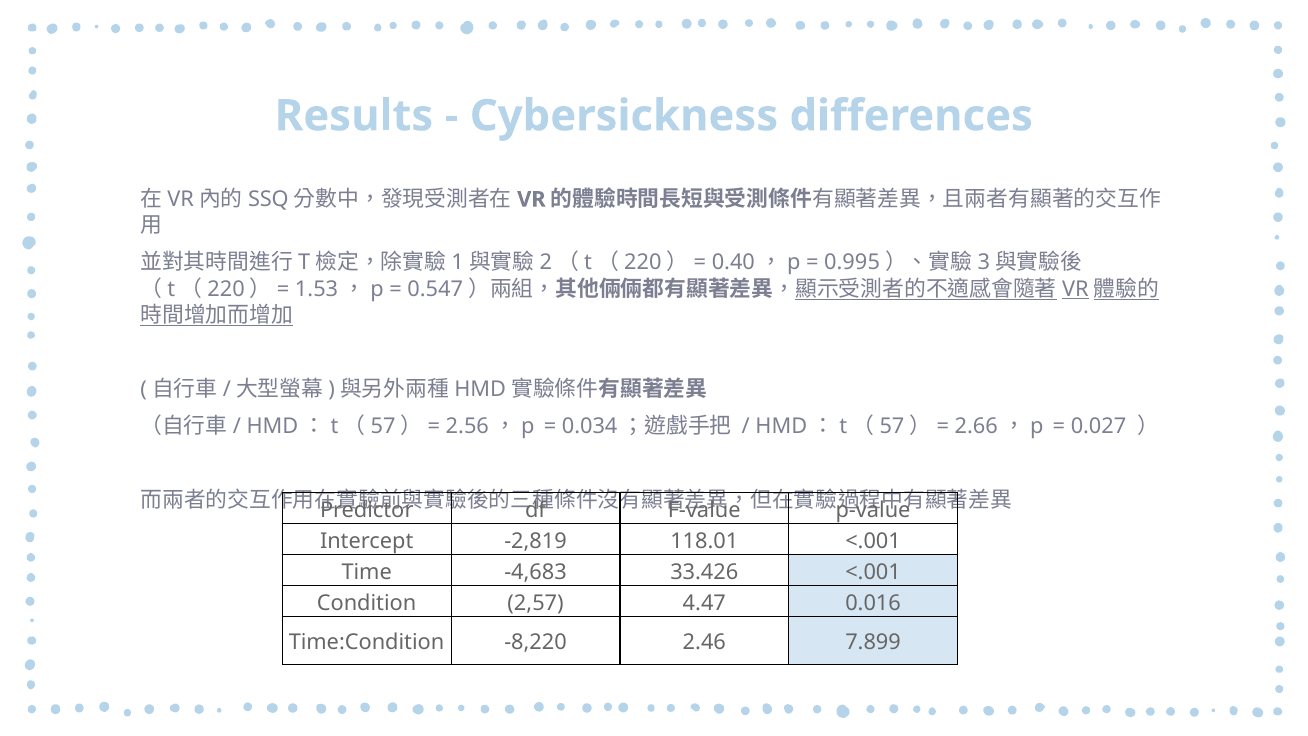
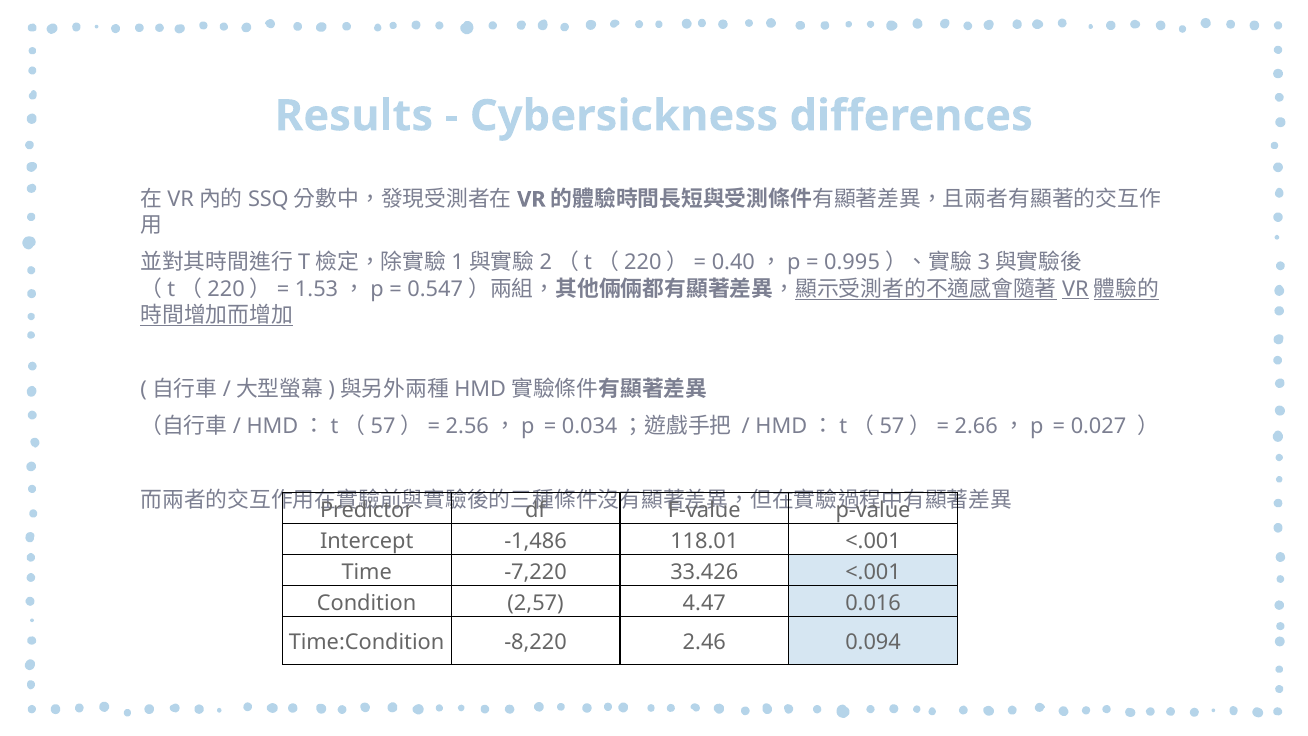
-2,819: -2,819 -> -1,486
-4,683: -4,683 -> -7,220
7.899: 7.899 -> 0.094
